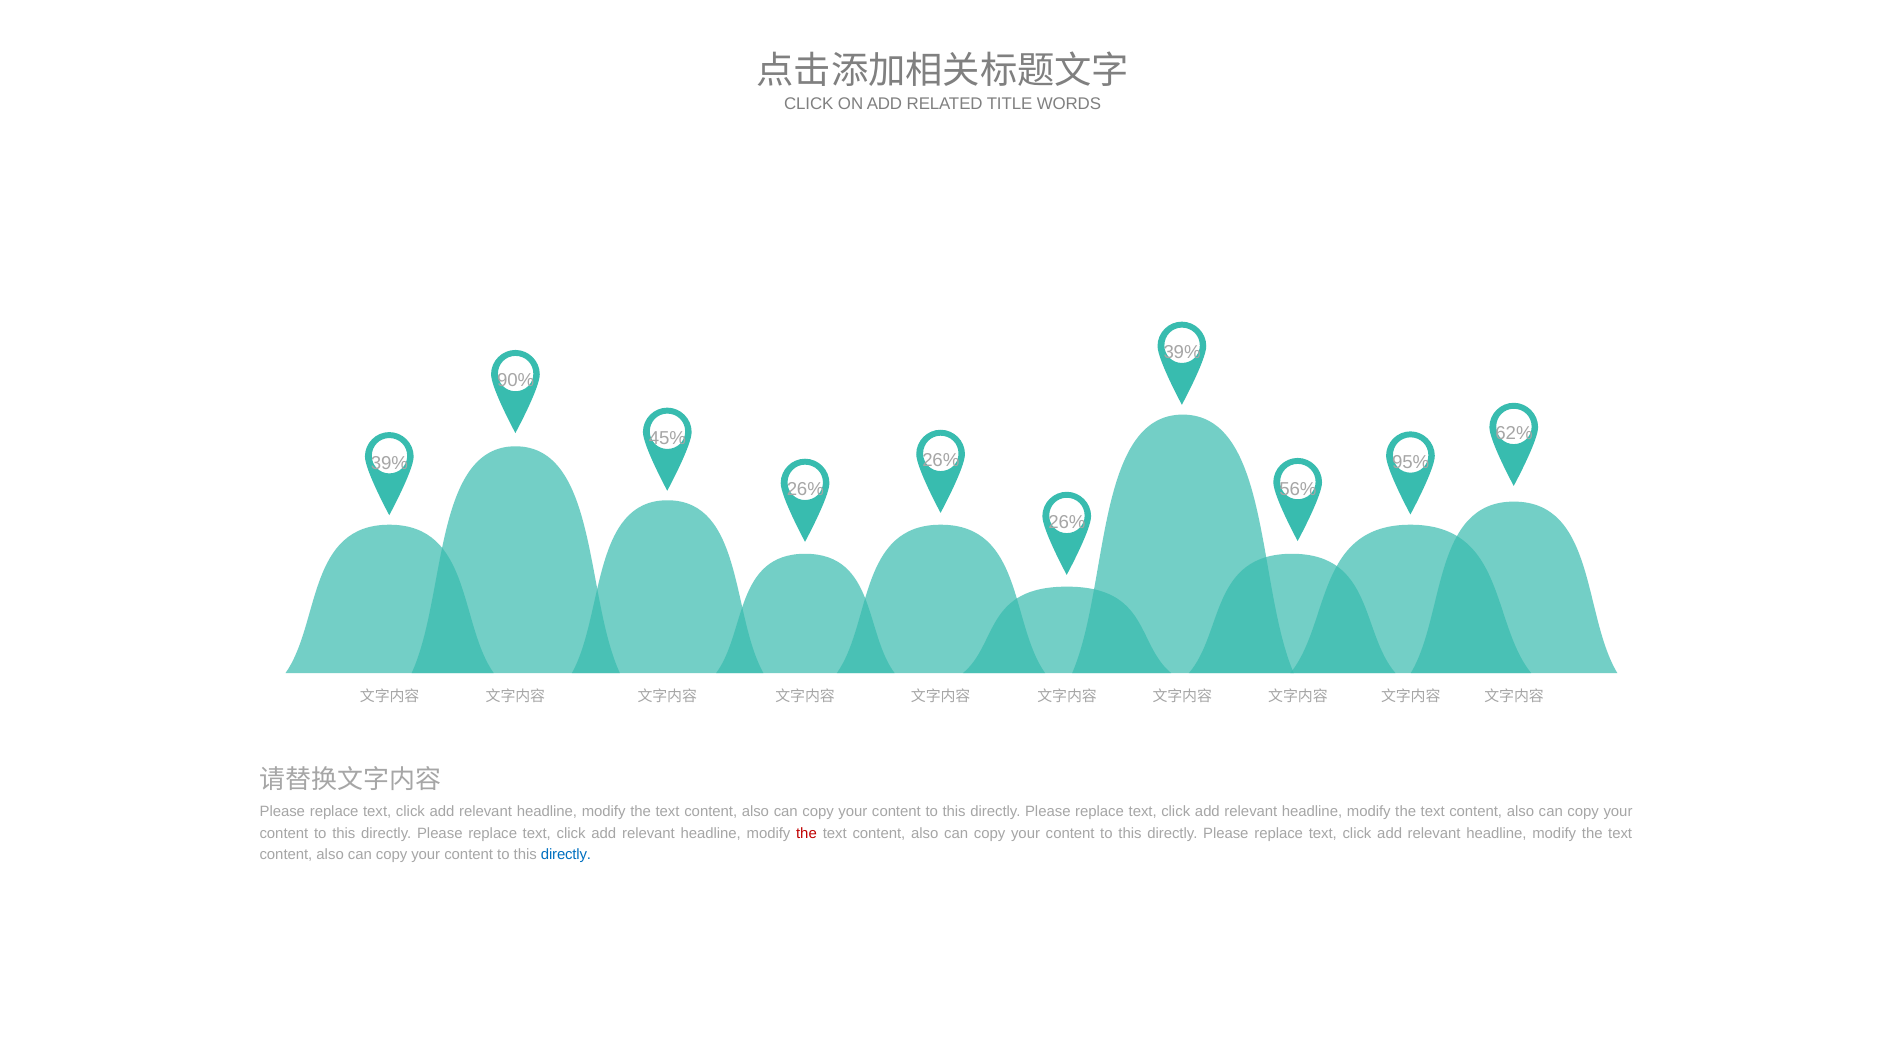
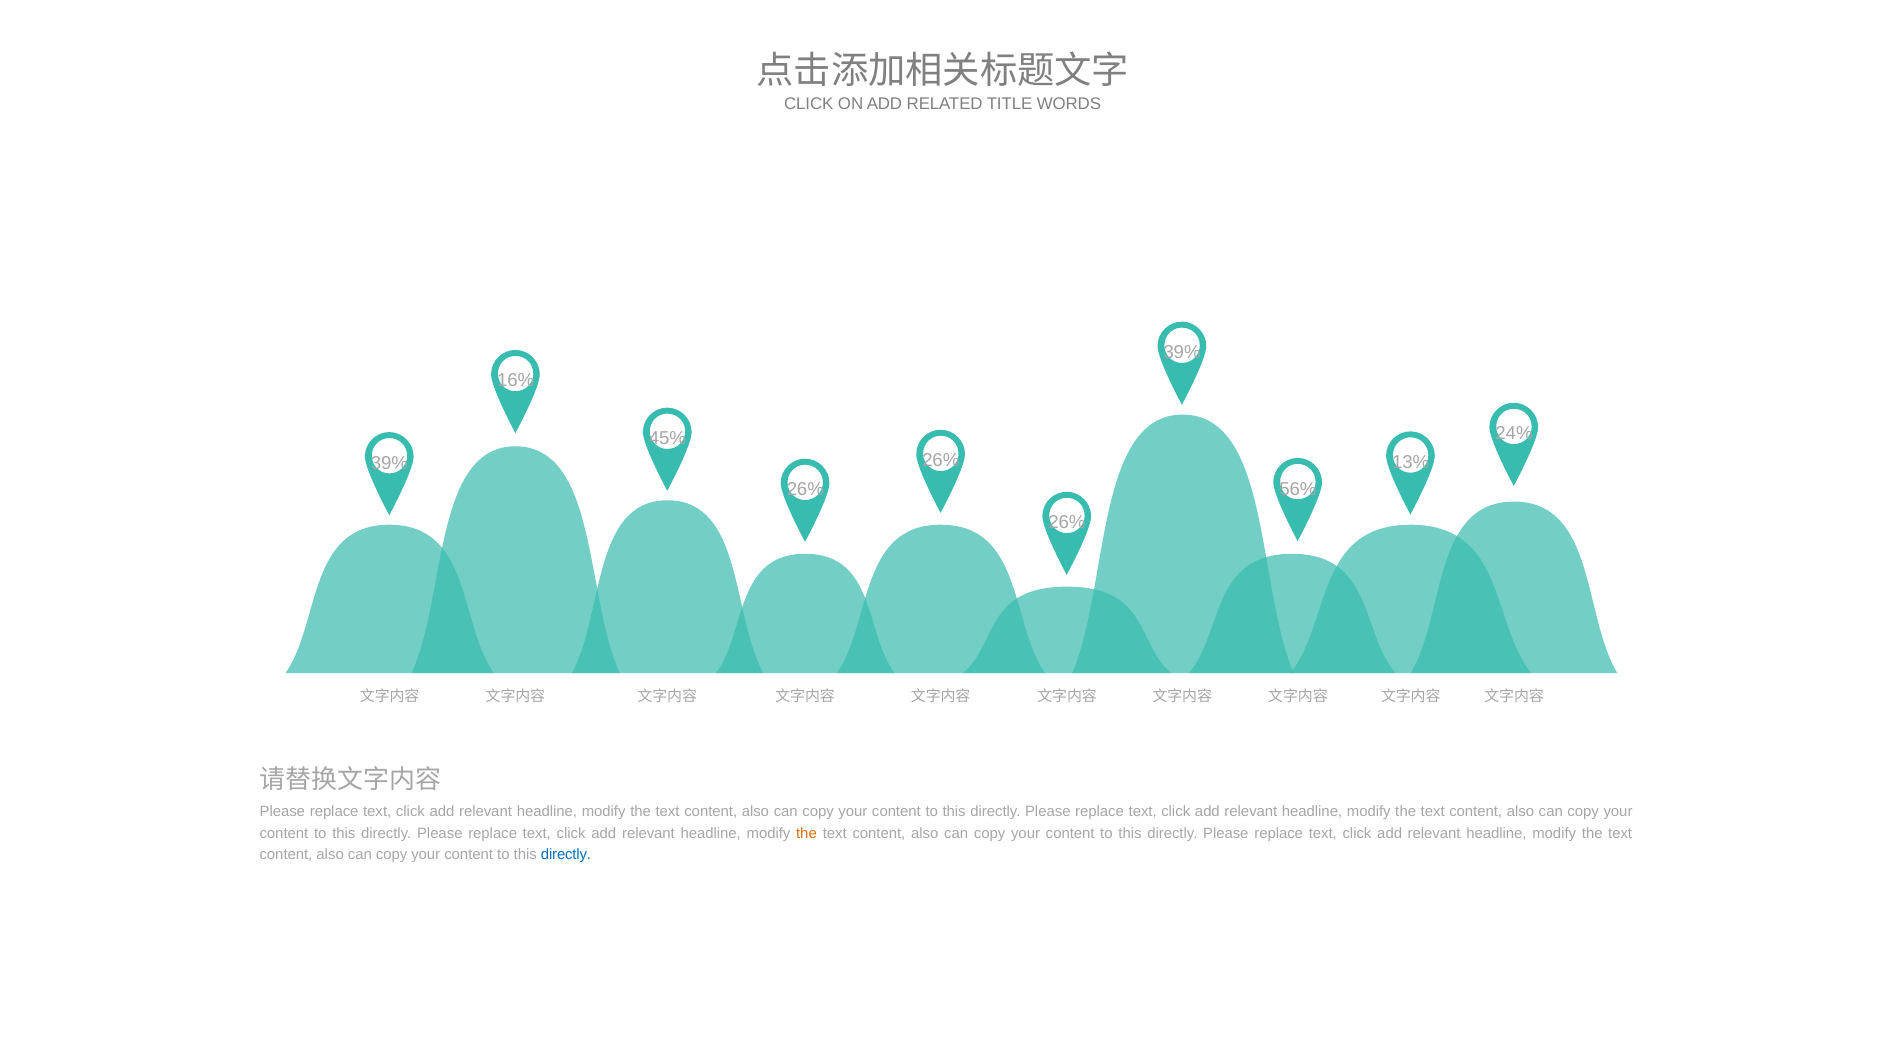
90%: 90% -> 16%
62%: 62% -> 24%
95%: 95% -> 13%
the at (806, 833) colour: red -> orange
